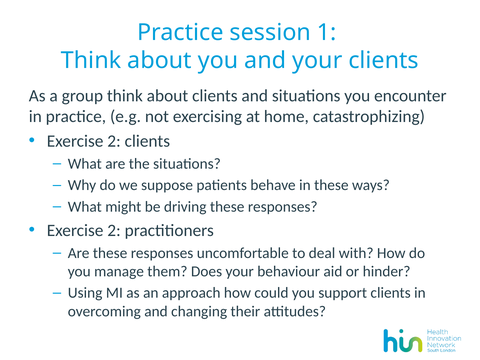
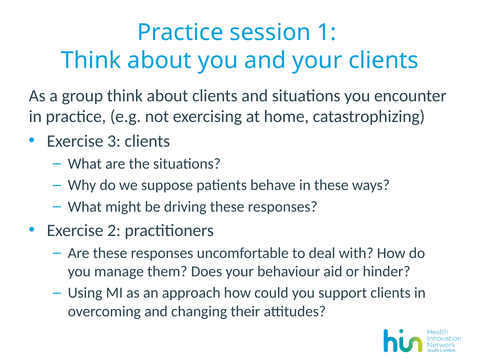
2 at (114, 141): 2 -> 3
